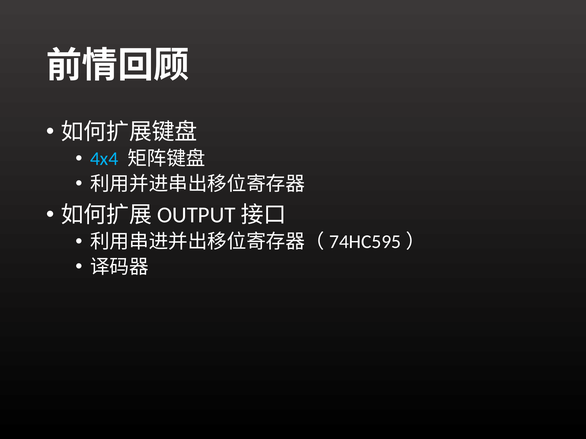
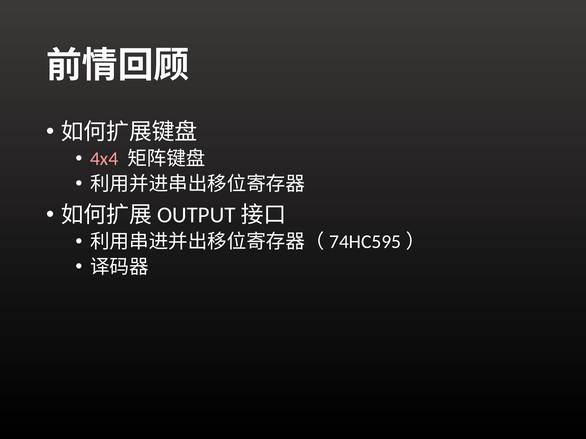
4x4 colour: light blue -> pink
